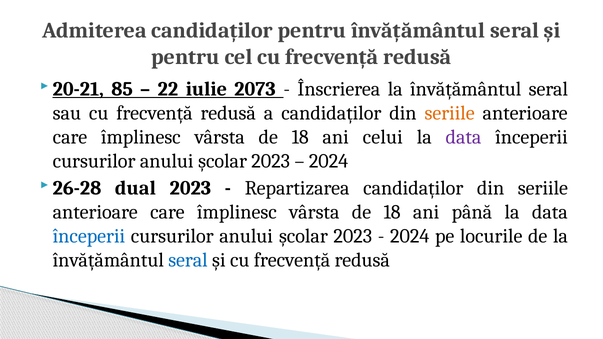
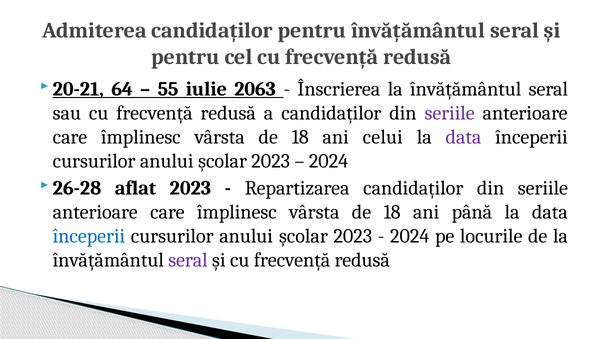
85: 85 -> 64
22: 22 -> 55
2073: 2073 -> 2063
seriile at (450, 113) colour: orange -> purple
dual: dual -> aflat
seral at (188, 260) colour: blue -> purple
